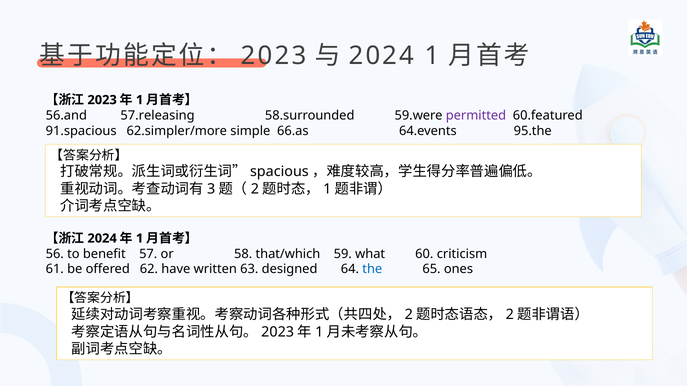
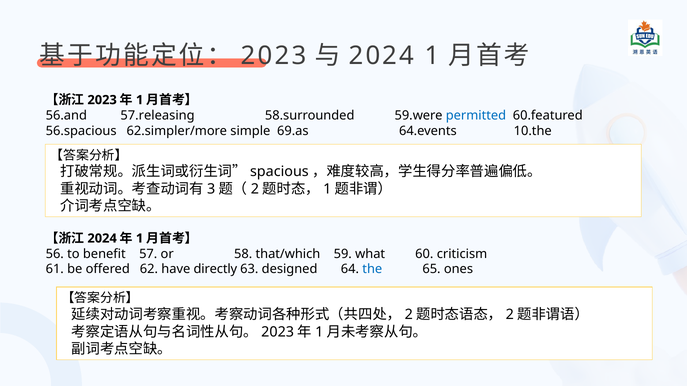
permitted colour: purple -> blue
91.spacious: 91.spacious -> 56.spacious
66.as: 66.as -> 69.as
95.the: 95.the -> 10.the
written: written -> directly
